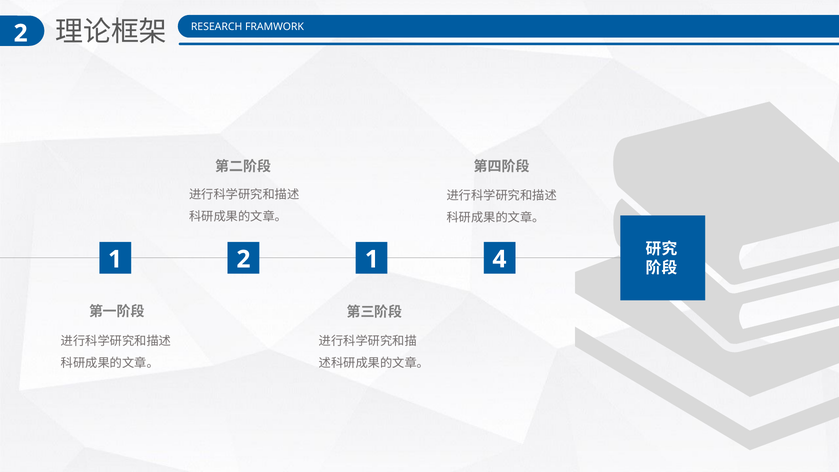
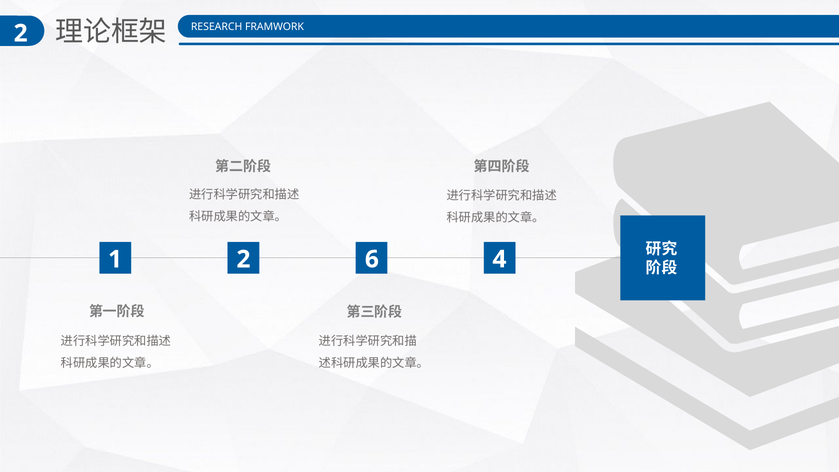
2 1: 1 -> 6
